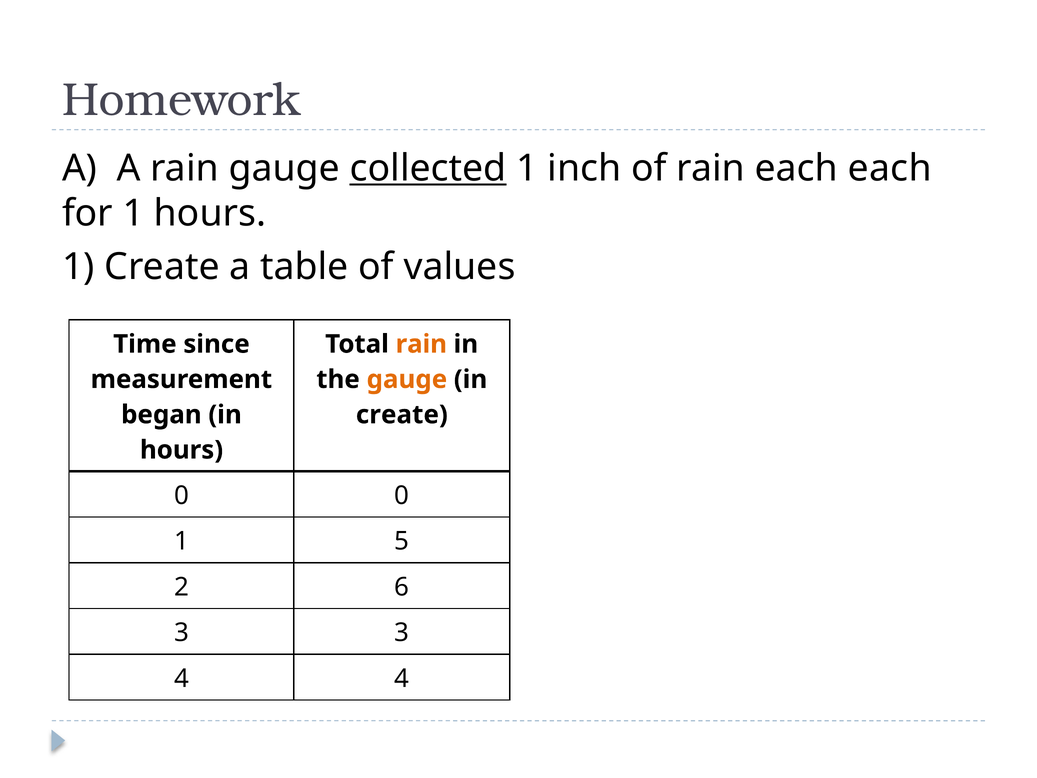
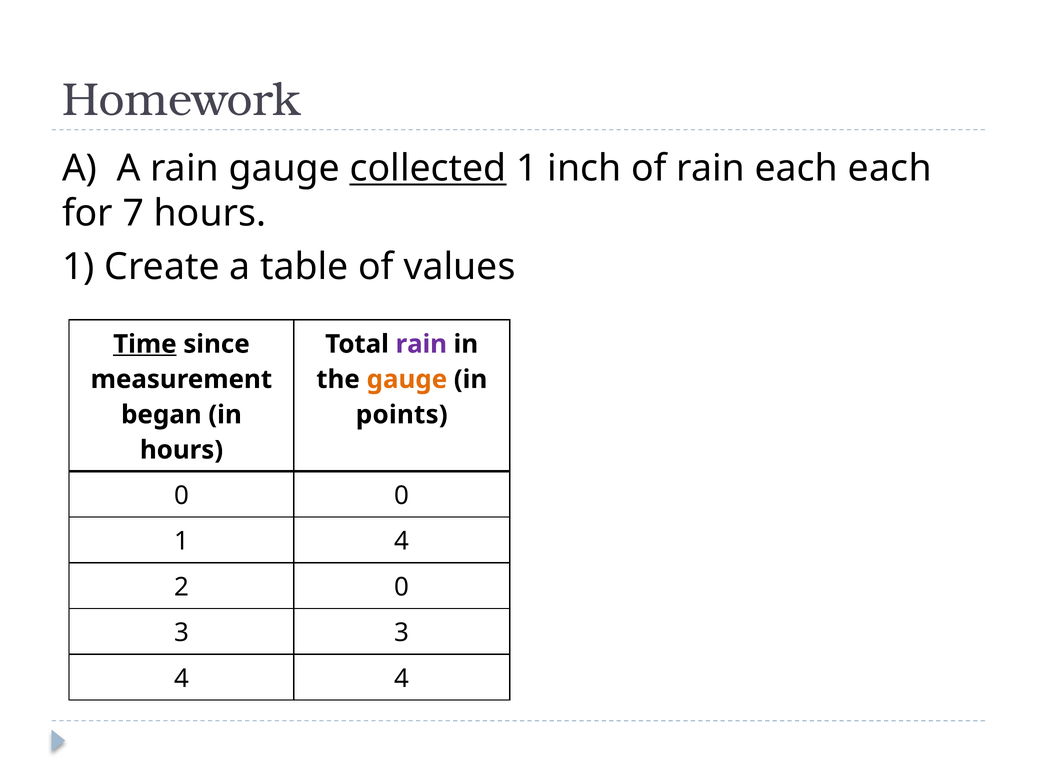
for 1: 1 -> 7
Time underline: none -> present
rain at (421, 344) colour: orange -> purple
create at (402, 415): create -> points
1 5: 5 -> 4
2 6: 6 -> 0
